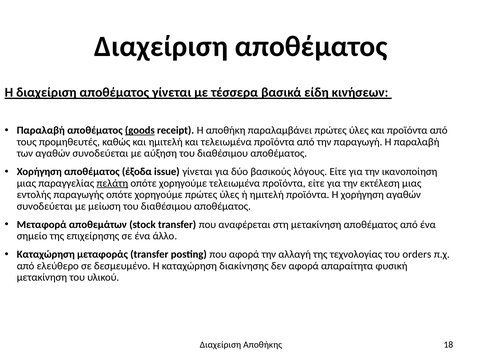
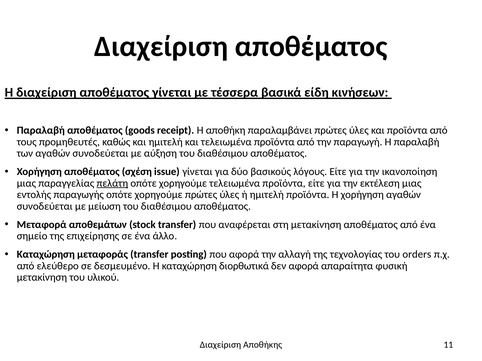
goods underline: present -> none
έξοδα: έξοδα -> σχέση
διακίνησης: διακίνησης -> διορθωτικά
18: 18 -> 11
